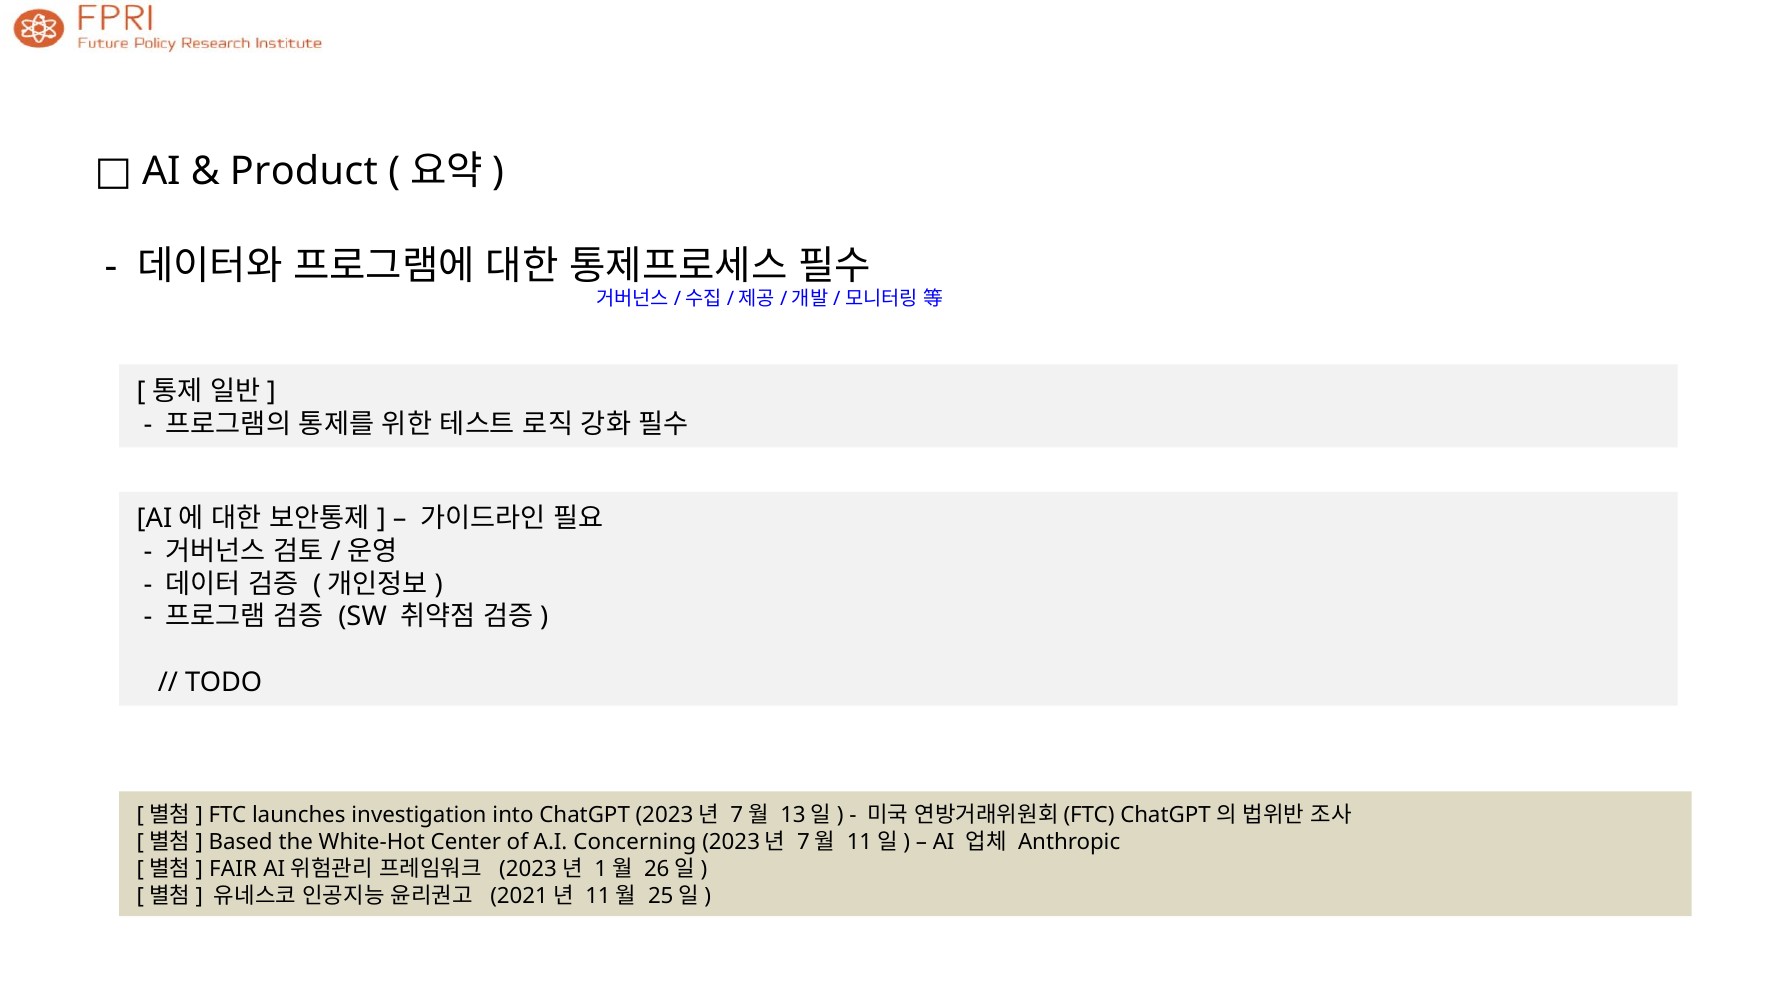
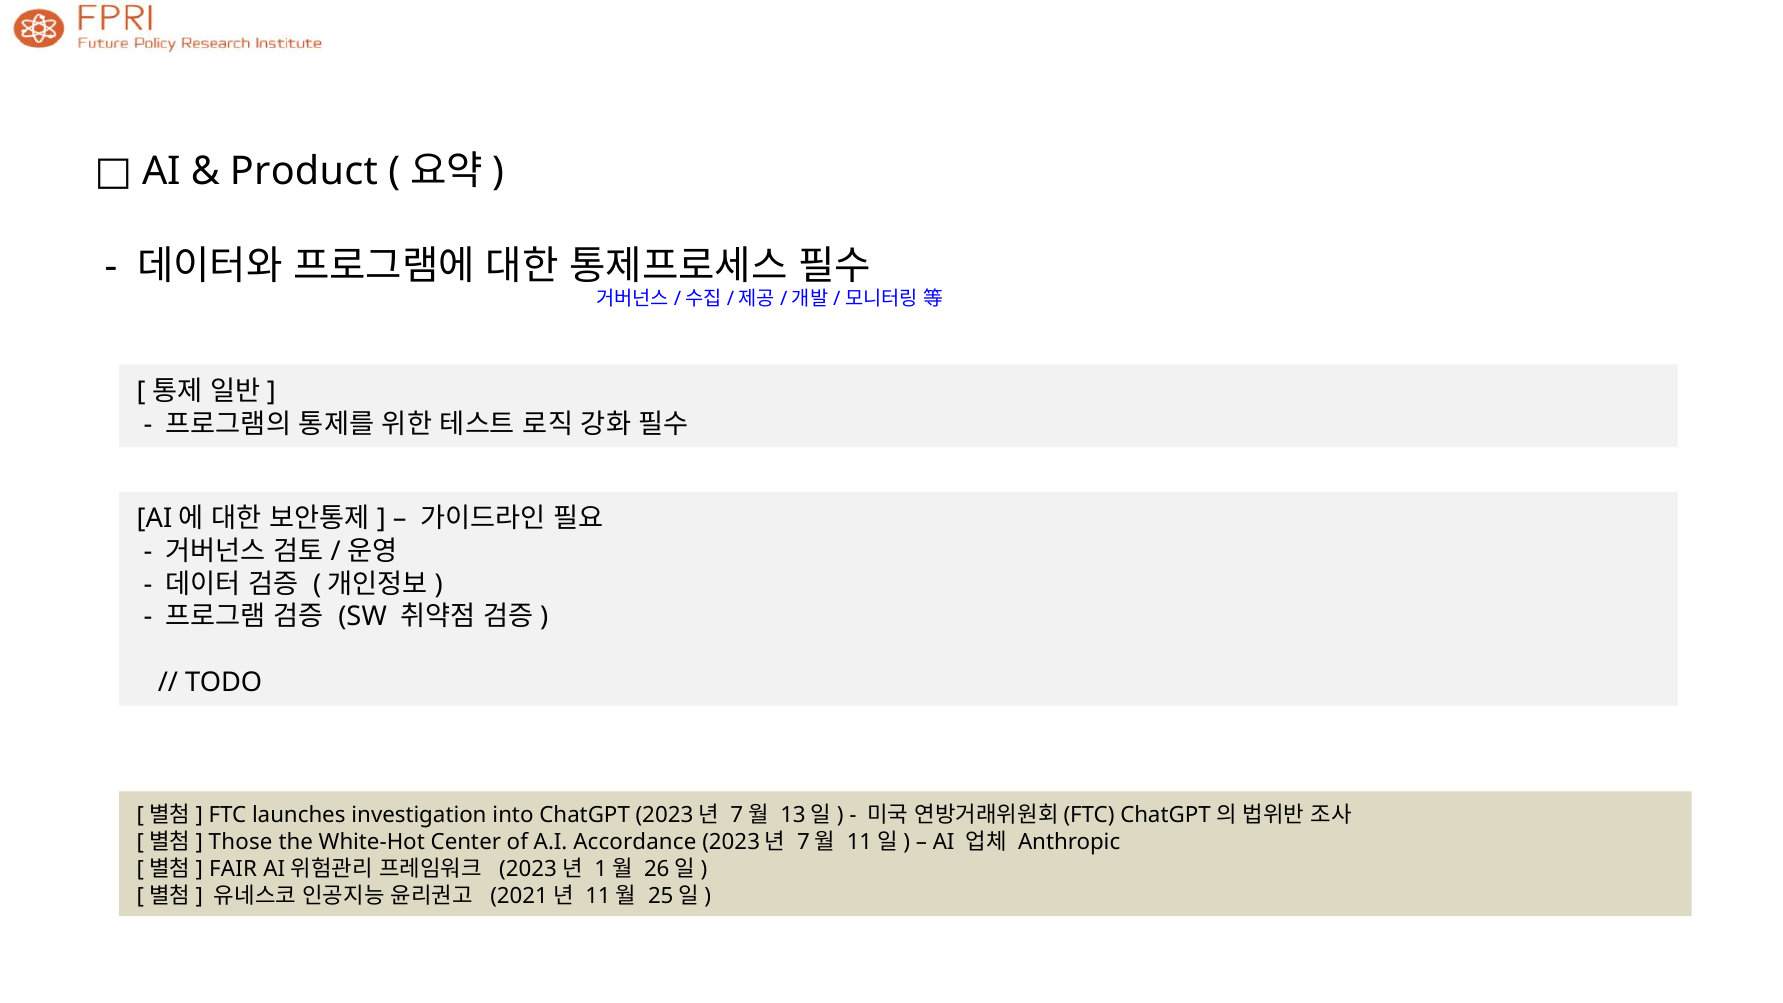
Based: Based -> Those
Concerning: Concerning -> Accordance
